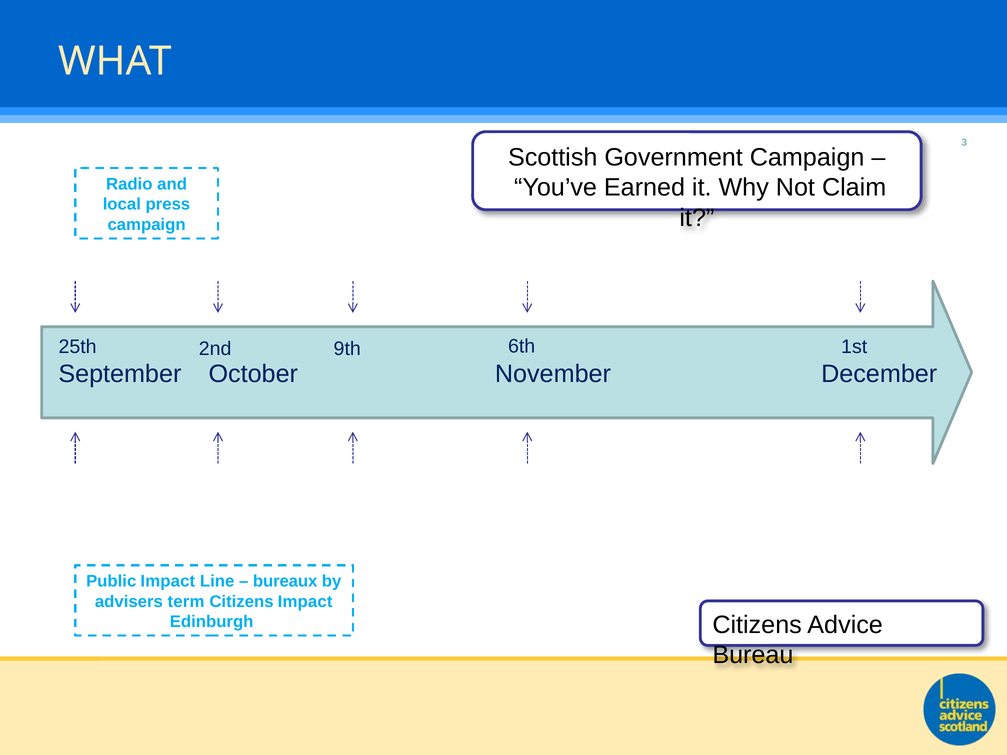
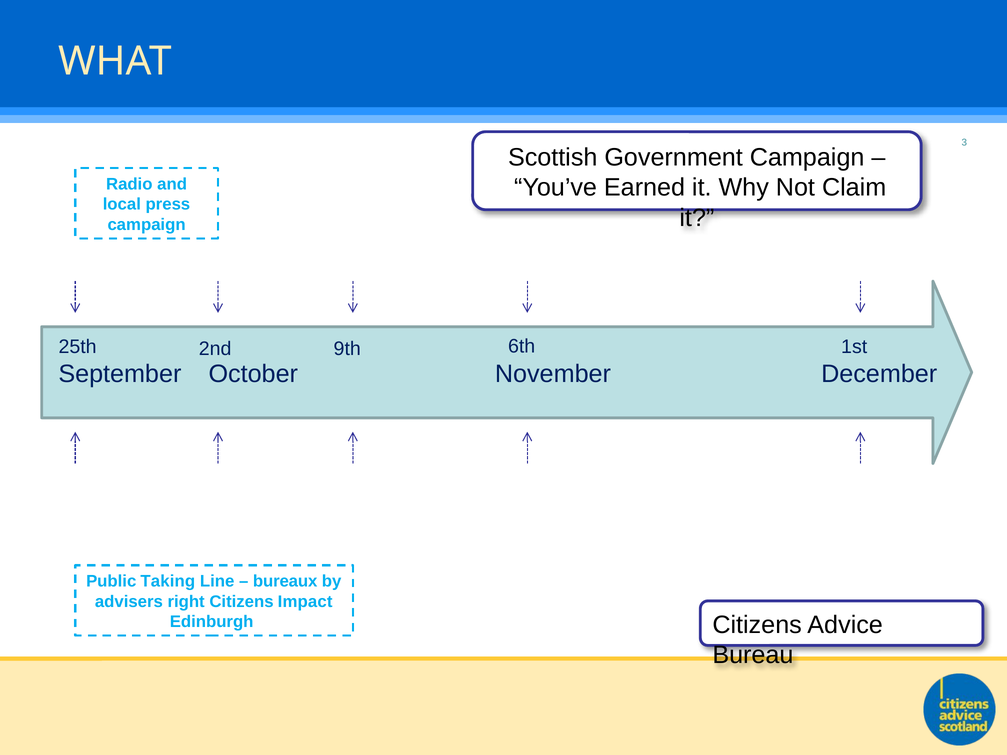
Public Impact: Impact -> Taking
term: term -> right
